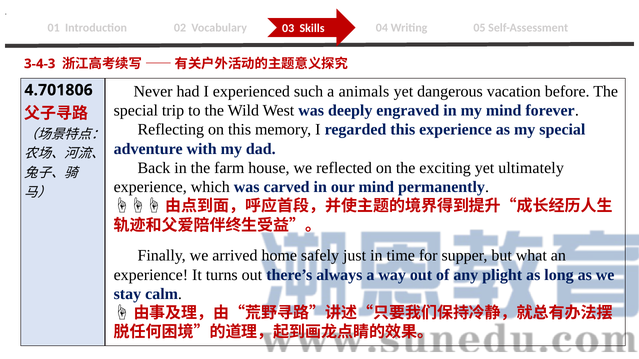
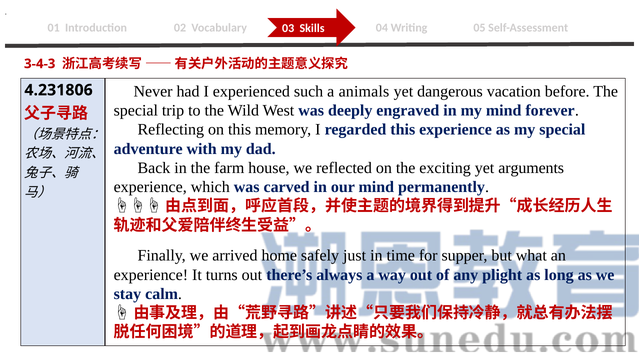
4.701806: 4.701806 -> 4.231806
ultimately: ultimately -> arguments
